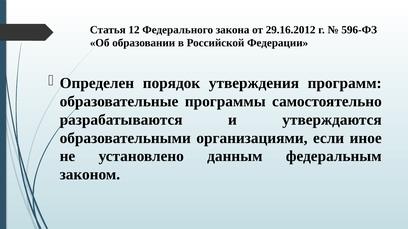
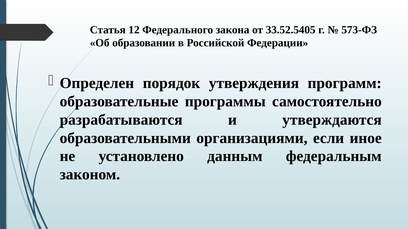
29.16.2012: 29.16.2012 -> 33.52.5405
596-ФЗ: 596-ФЗ -> 573-ФЗ
